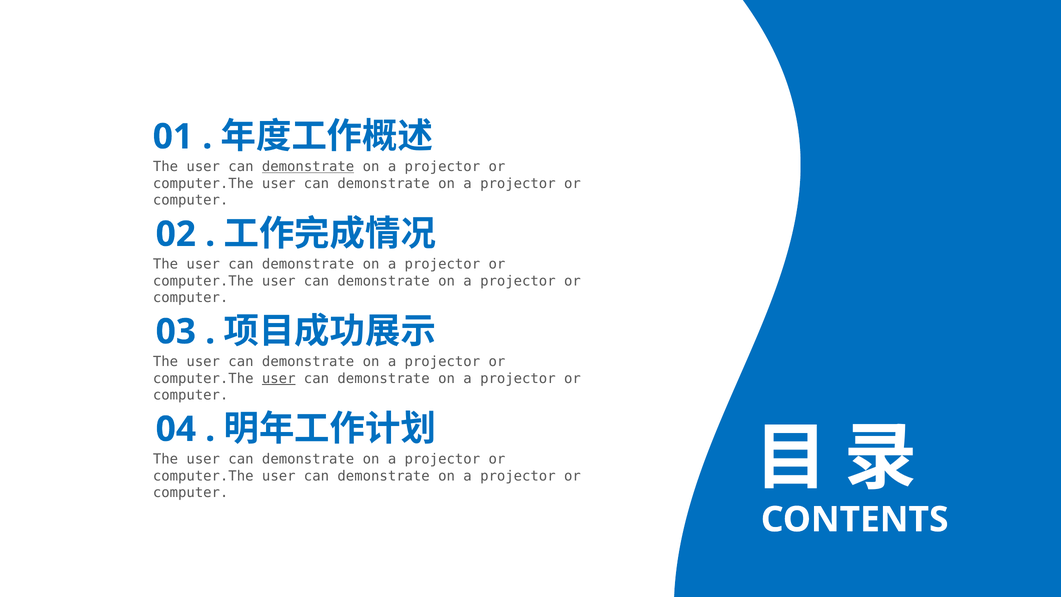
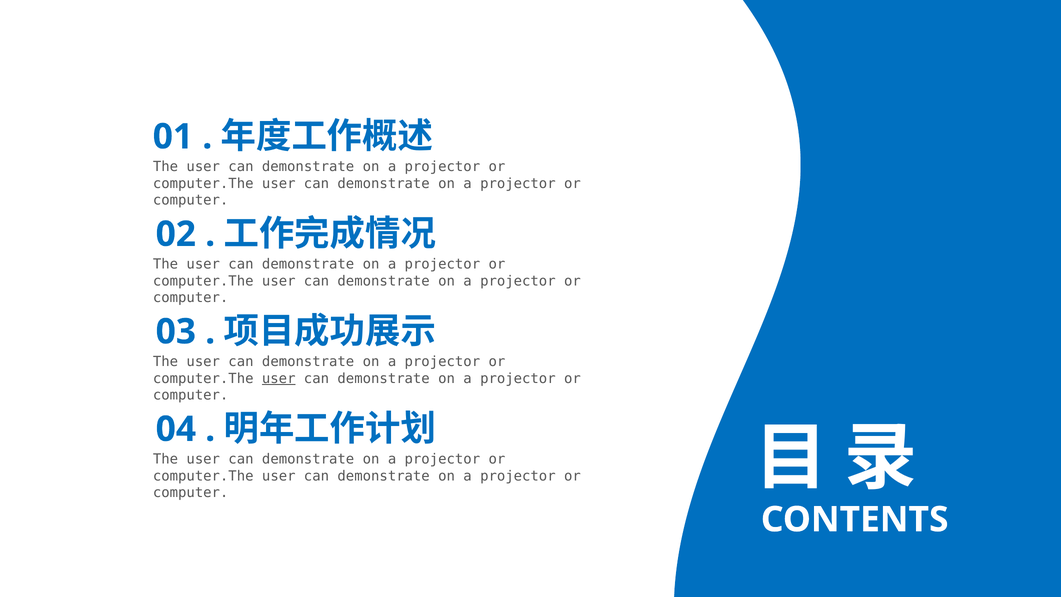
demonstrate at (308, 167) underline: present -> none
